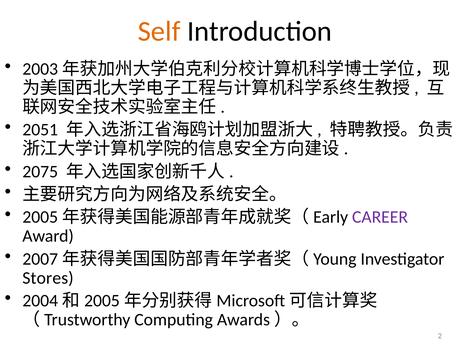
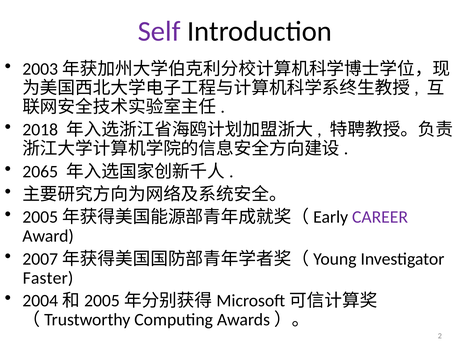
Self colour: orange -> purple
2051: 2051 -> 2018
2075: 2075 -> 2065
Stores: Stores -> Faster
